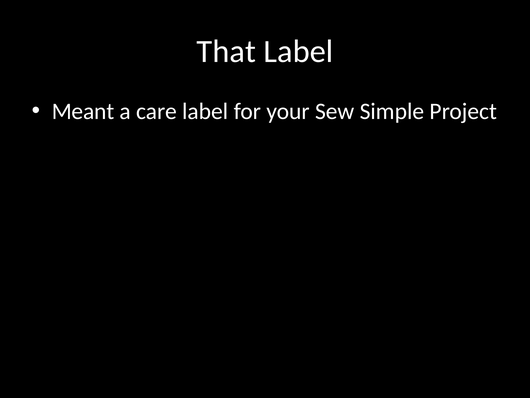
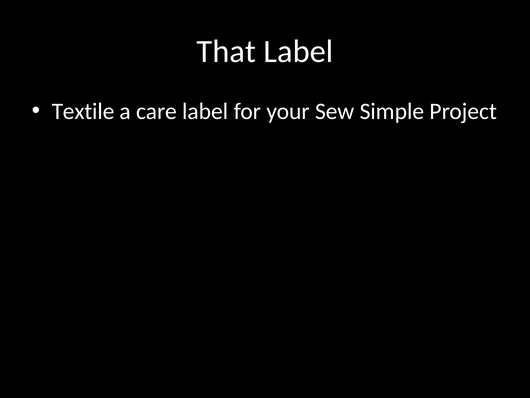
Meant: Meant -> Textile
